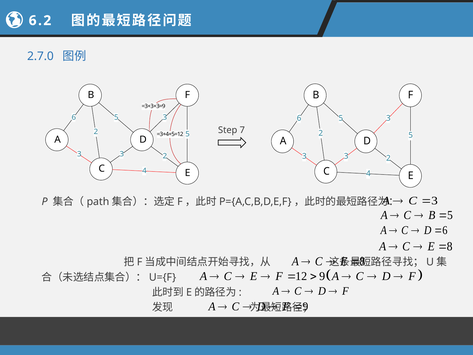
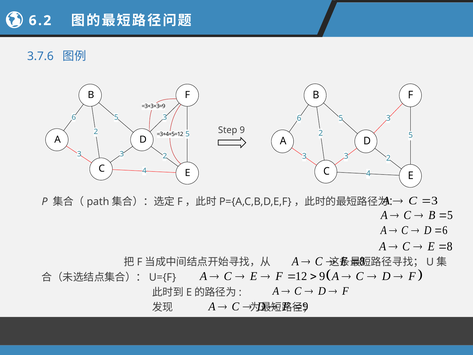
2.7.0: 2.7.0 -> 3.7.6
Step 7: 7 -> 9
